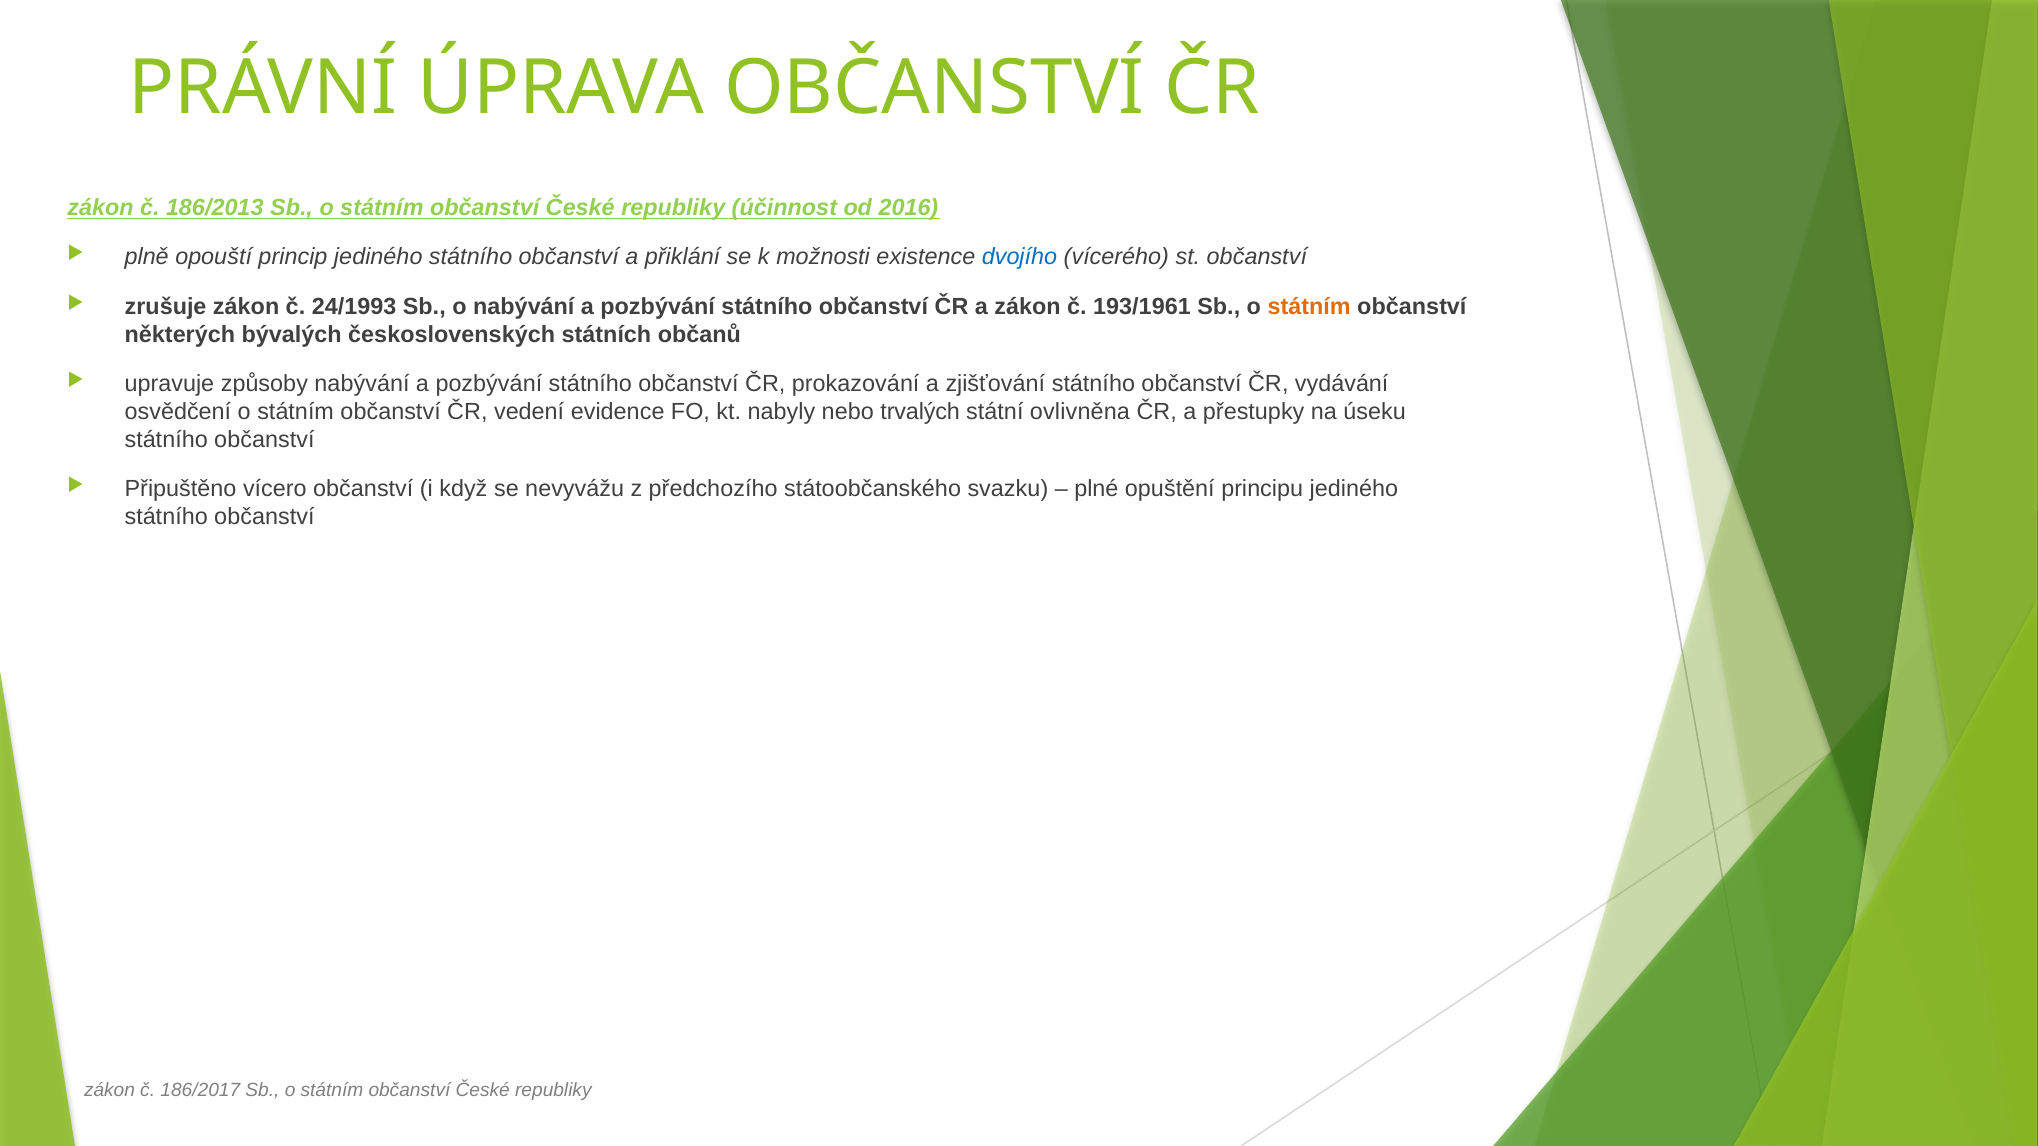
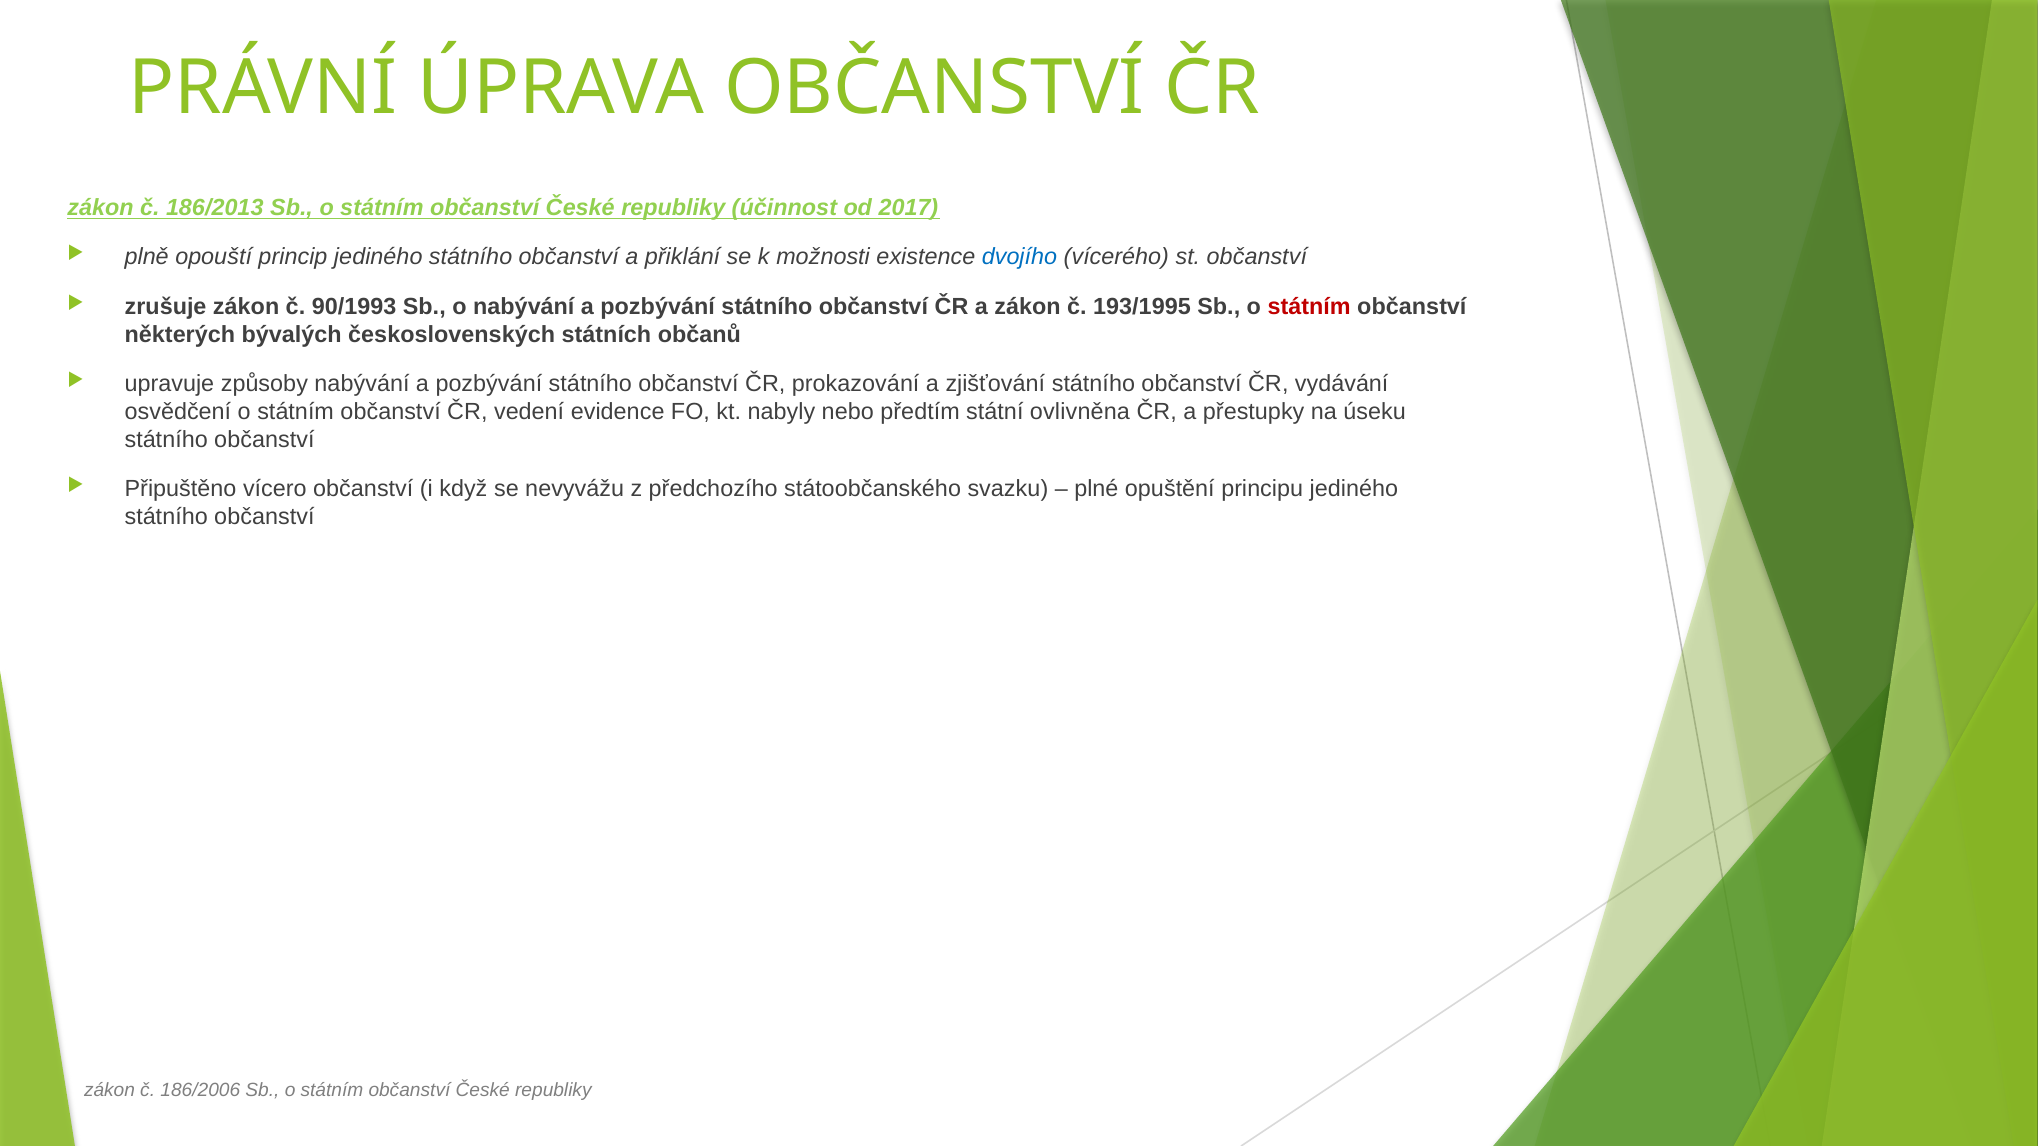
2016: 2016 -> 2017
24/1993: 24/1993 -> 90/1993
193/1961: 193/1961 -> 193/1995
státním at (1309, 307) colour: orange -> red
trvalých: trvalých -> předtím
186/2017: 186/2017 -> 186/2006
